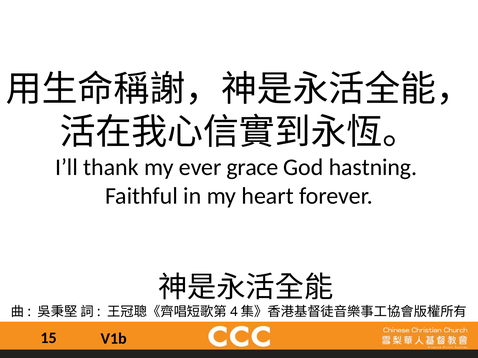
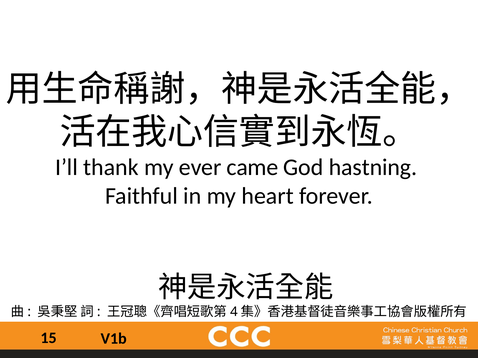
grace: grace -> came
